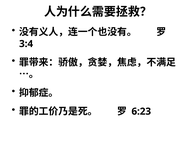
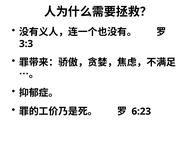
3:4: 3:4 -> 3:3
